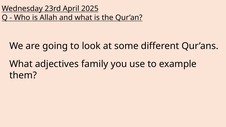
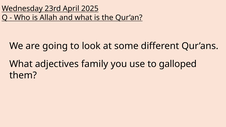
example: example -> galloped
